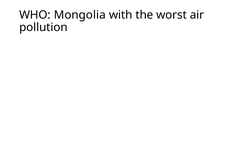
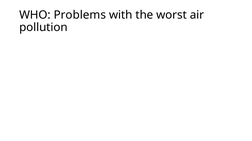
Mongolia: Mongolia -> Problems
